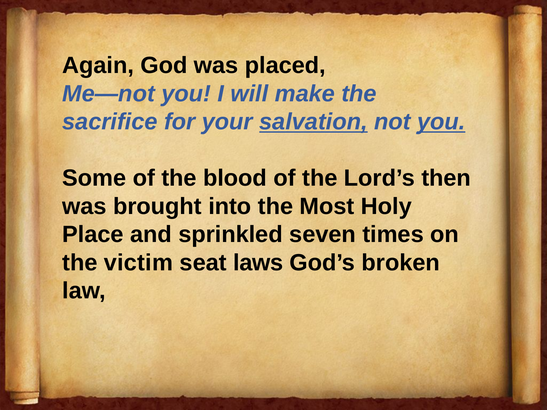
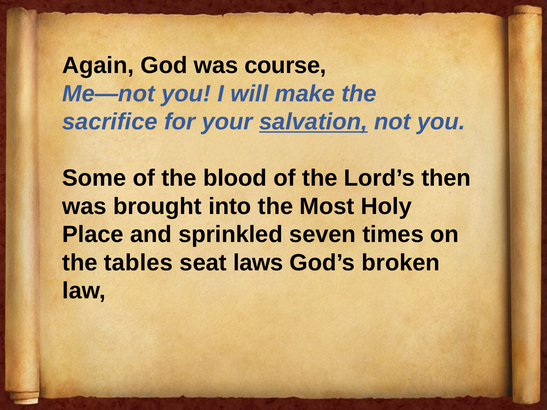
placed: placed -> course
you at (441, 122) underline: present -> none
victim: victim -> tables
